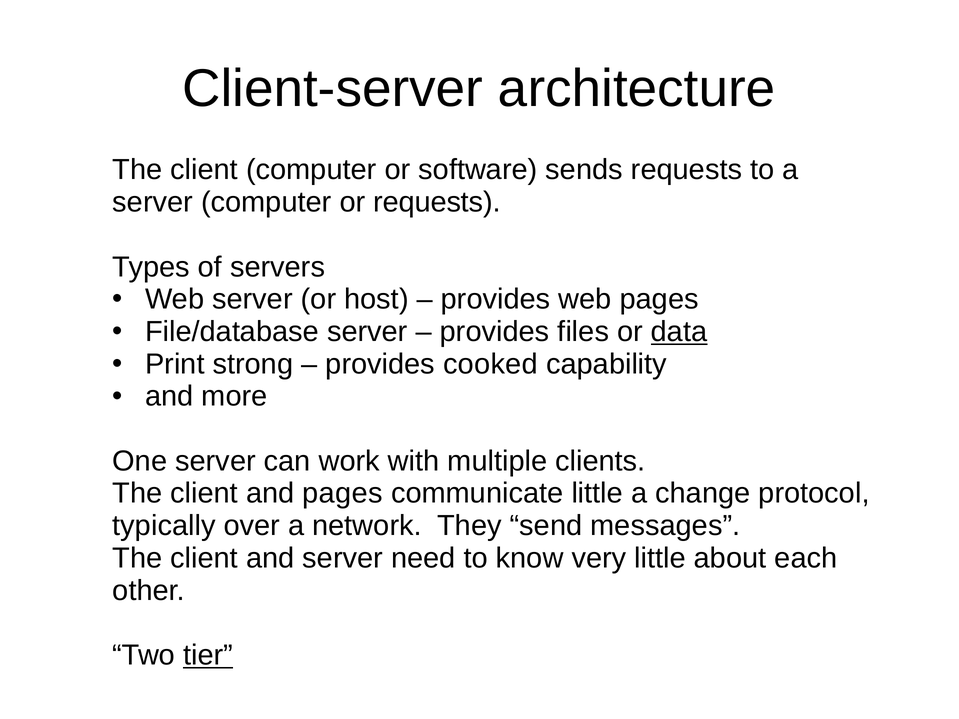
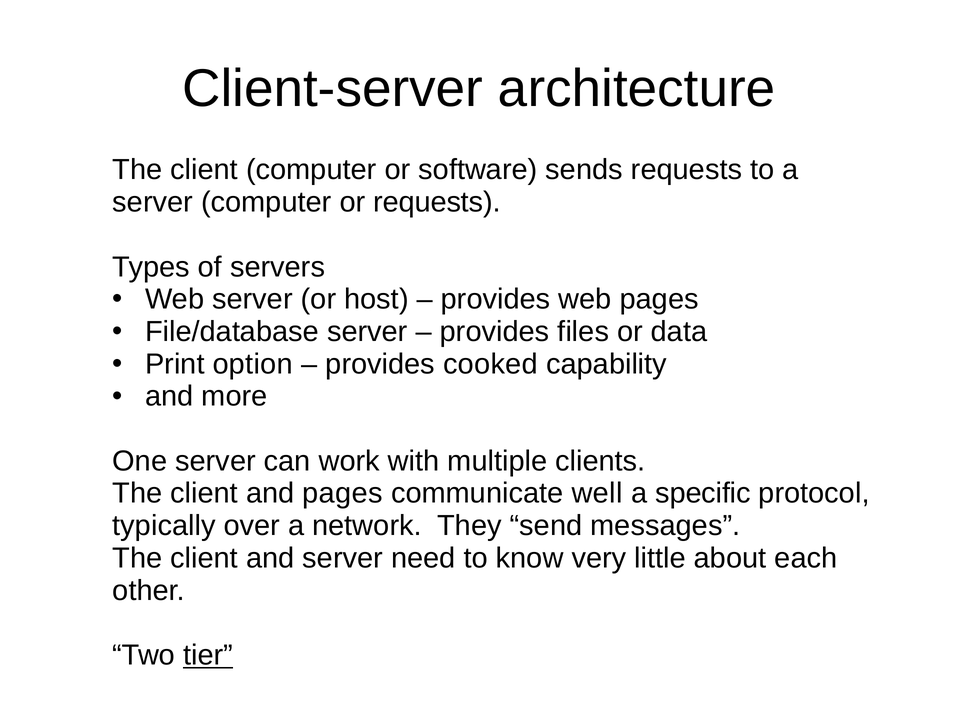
data underline: present -> none
strong: strong -> option
communicate little: little -> well
change: change -> specific
